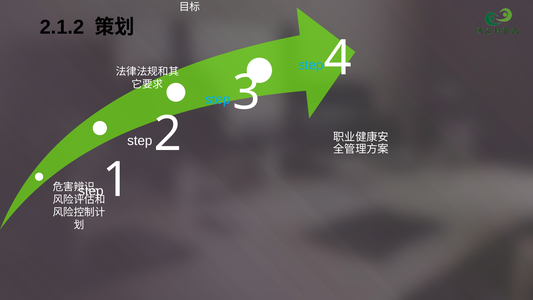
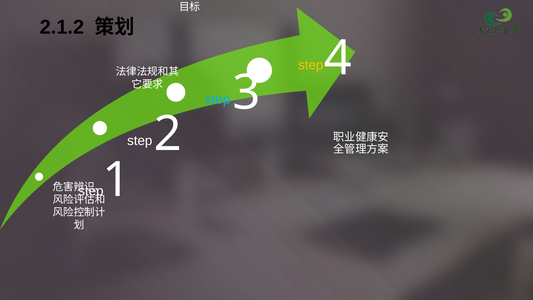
step at (311, 65) colour: light blue -> yellow
